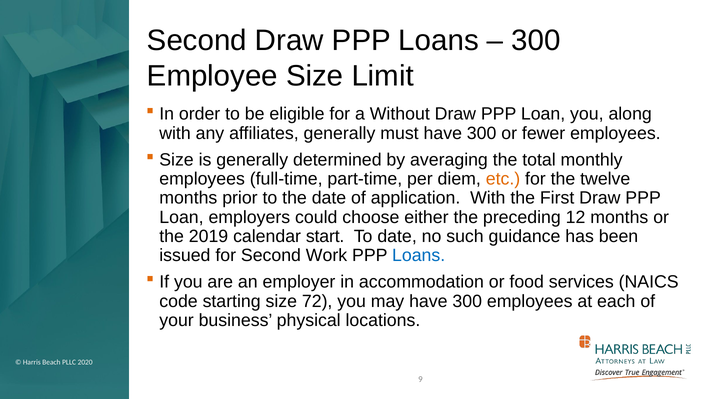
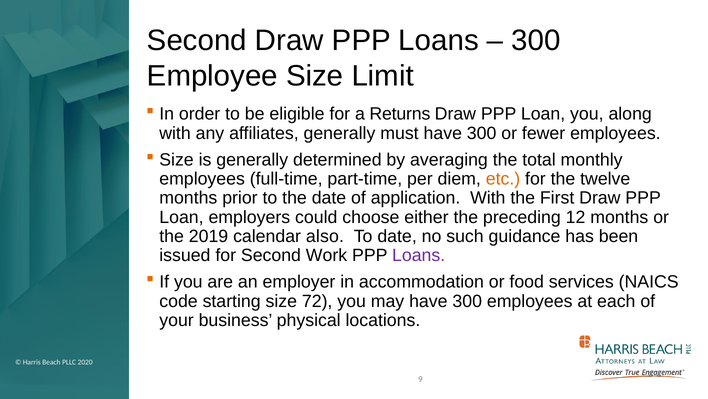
Without: Without -> Returns
start: start -> also
Loans at (419, 255) colour: blue -> purple
